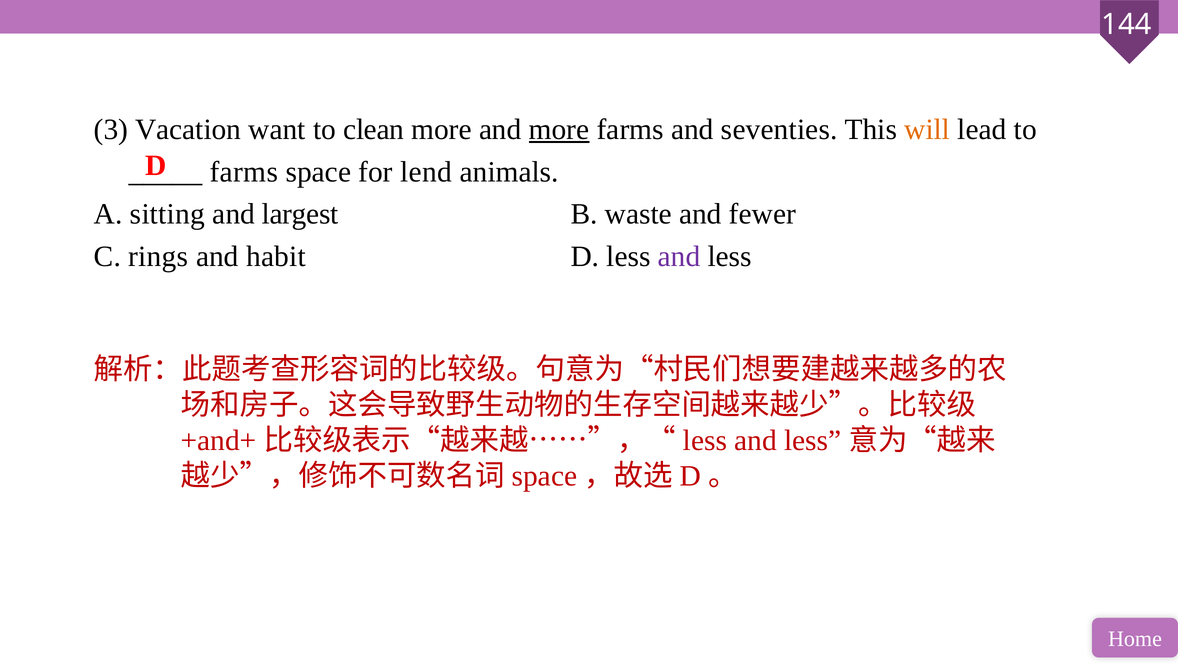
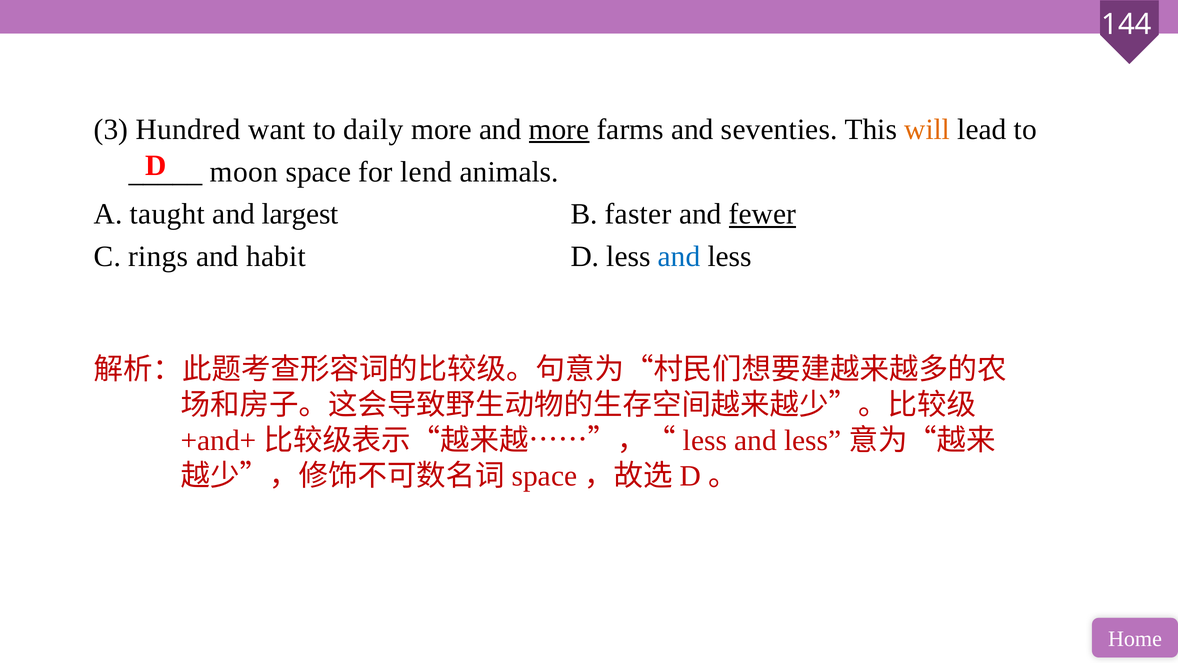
Vacation: Vacation -> Hundred
clean: clean -> daily
farms at (244, 172): farms -> moon
sitting: sitting -> taught
waste: waste -> faster
fewer underline: none -> present
and at (679, 257) colour: purple -> blue
